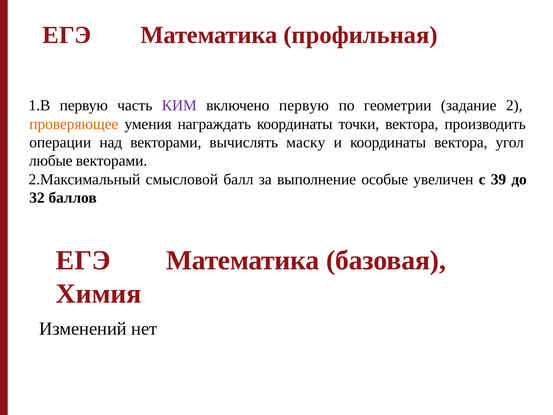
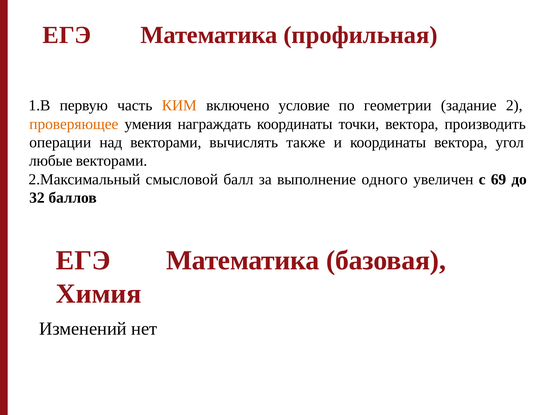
КИМ colour: purple -> orange
включено первую: первую -> условие
маску: маску -> также
особые: особые -> одного
39: 39 -> 69
